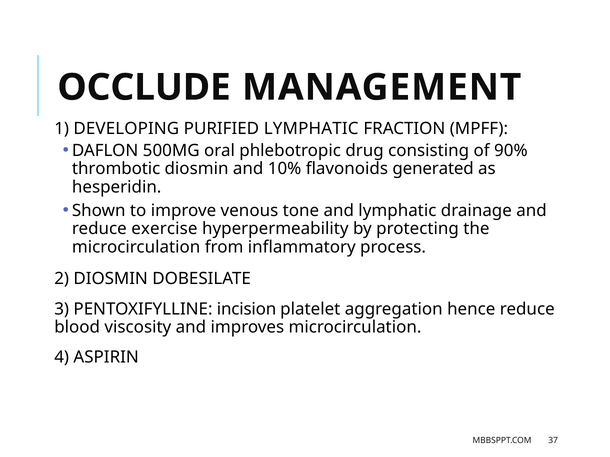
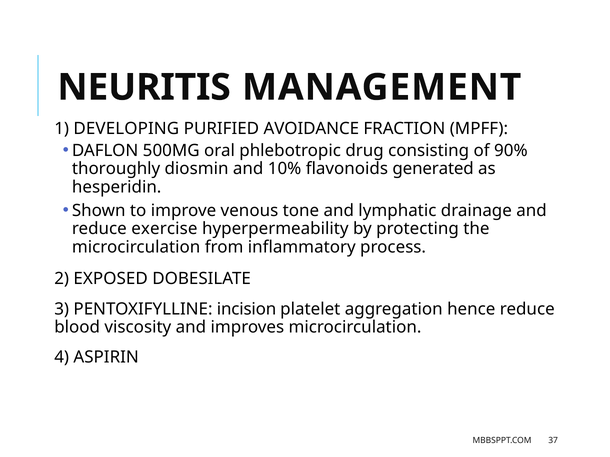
OCCLUDE: OCCLUDE -> NEURITIS
PURIFIED LYMPHATIC: LYMPHATIC -> AVOIDANCE
thrombotic: thrombotic -> thoroughly
2 DIOSMIN: DIOSMIN -> EXPOSED
